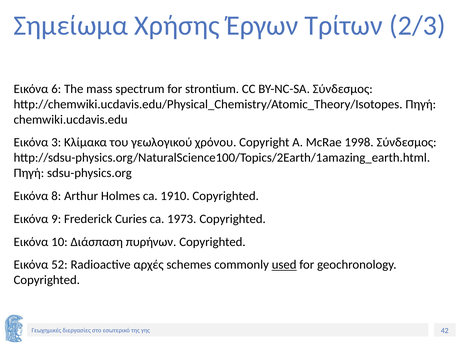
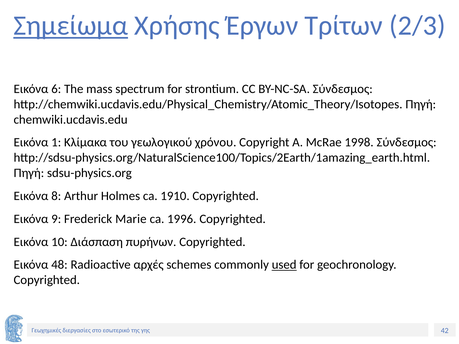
Σημείωμα underline: none -> present
3: 3 -> 1
Curies: Curies -> Marie
1973: 1973 -> 1996
52: 52 -> 48
